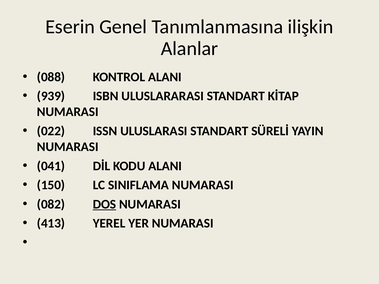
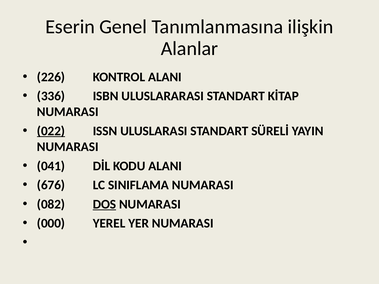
088: 088 -> 226
939: 939 -> 336
022 underline: none -> present
150: 150 -> 676
413: 413 -> 000
